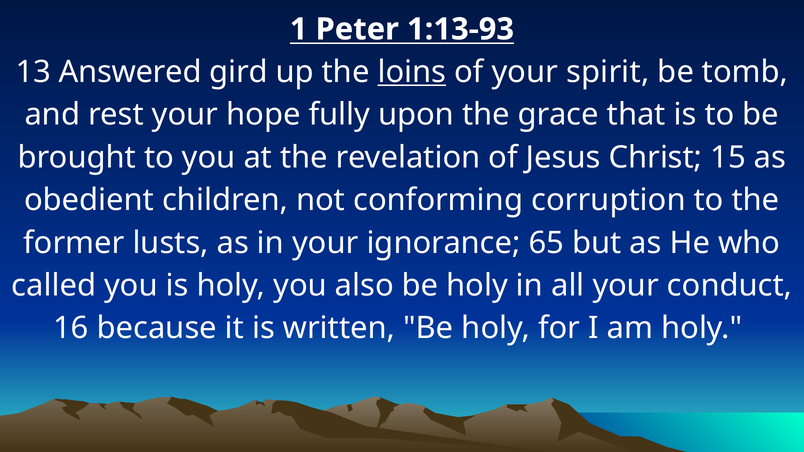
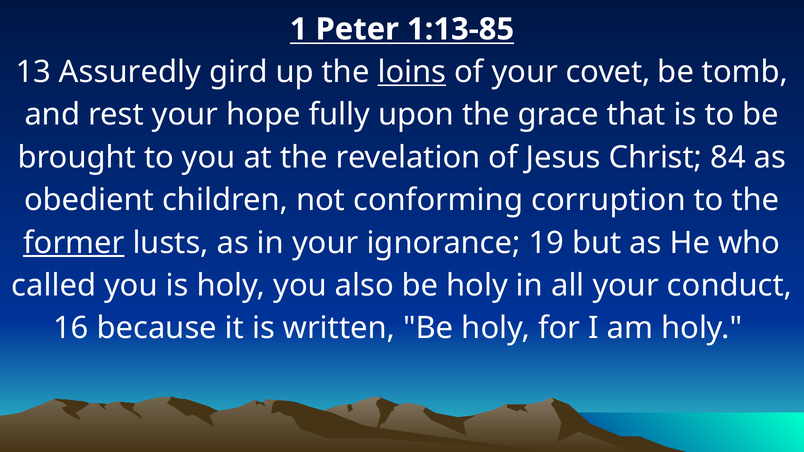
1:13-93: 1:13-93 -> 1:13-85
Answered: Answered -> Assuredly
spirit: spirit -> covet
15: 15 -> 84
former underline: none -> present
65: 65 -> 19
